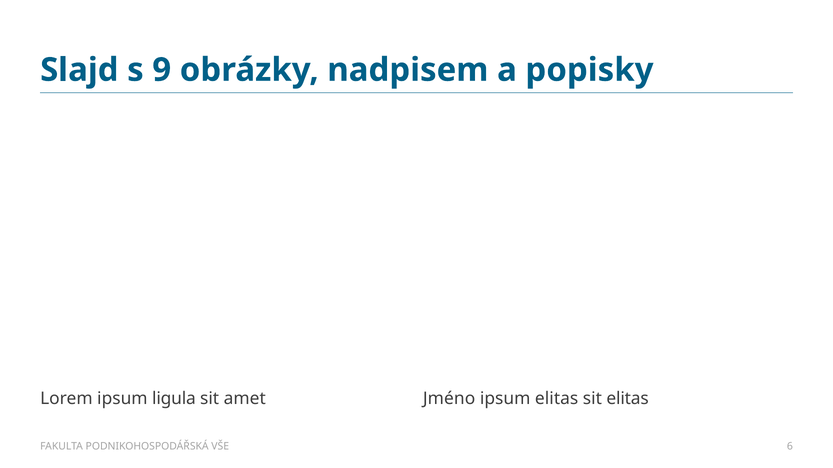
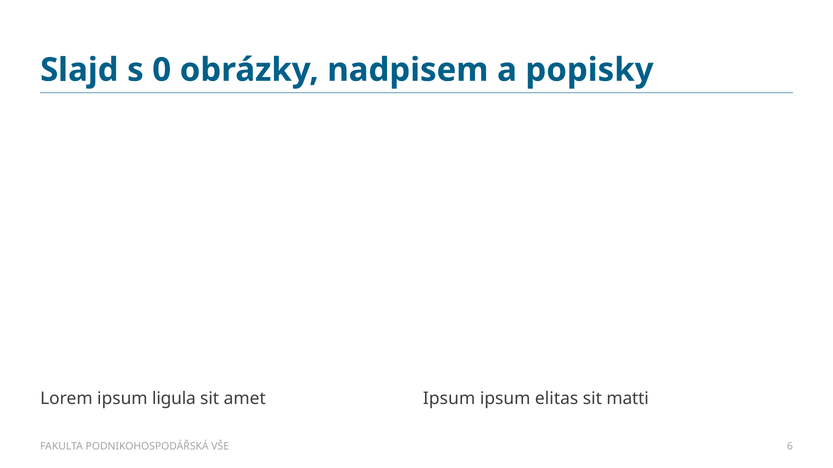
9: 9 -> 0
amet Jméno: Jméno -> Ipsum
sit elitas: elitas -> matti
